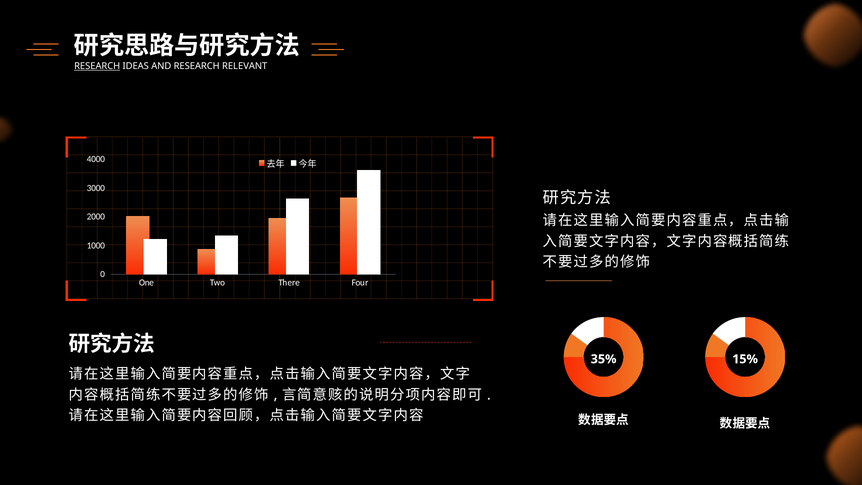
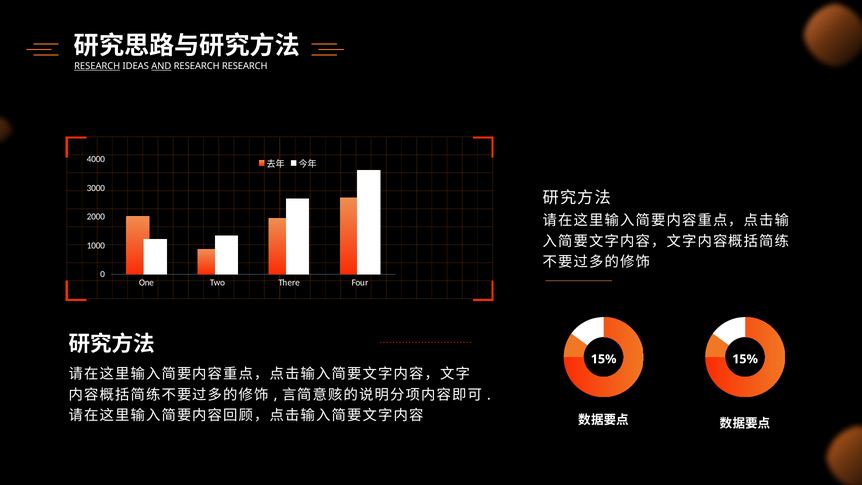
AND underline: none -> present
RESEARCH RELEVANT: RELEVANT -> RESEARCH
35% at (604, 359): 35% -> 15%
